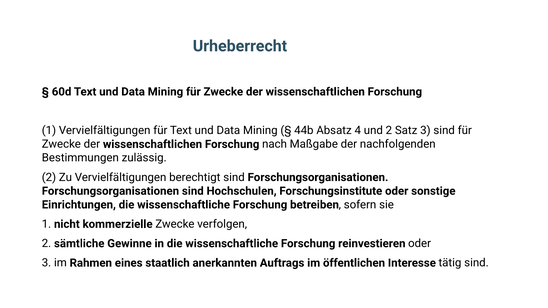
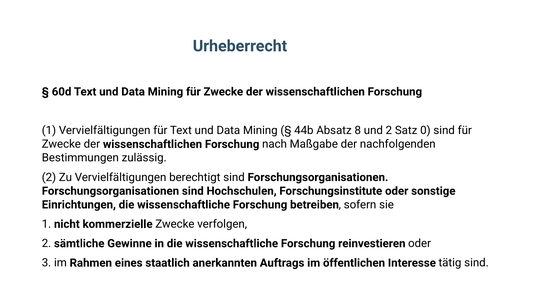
4: 4 -> 8
Satz 3: 3 -> 0
